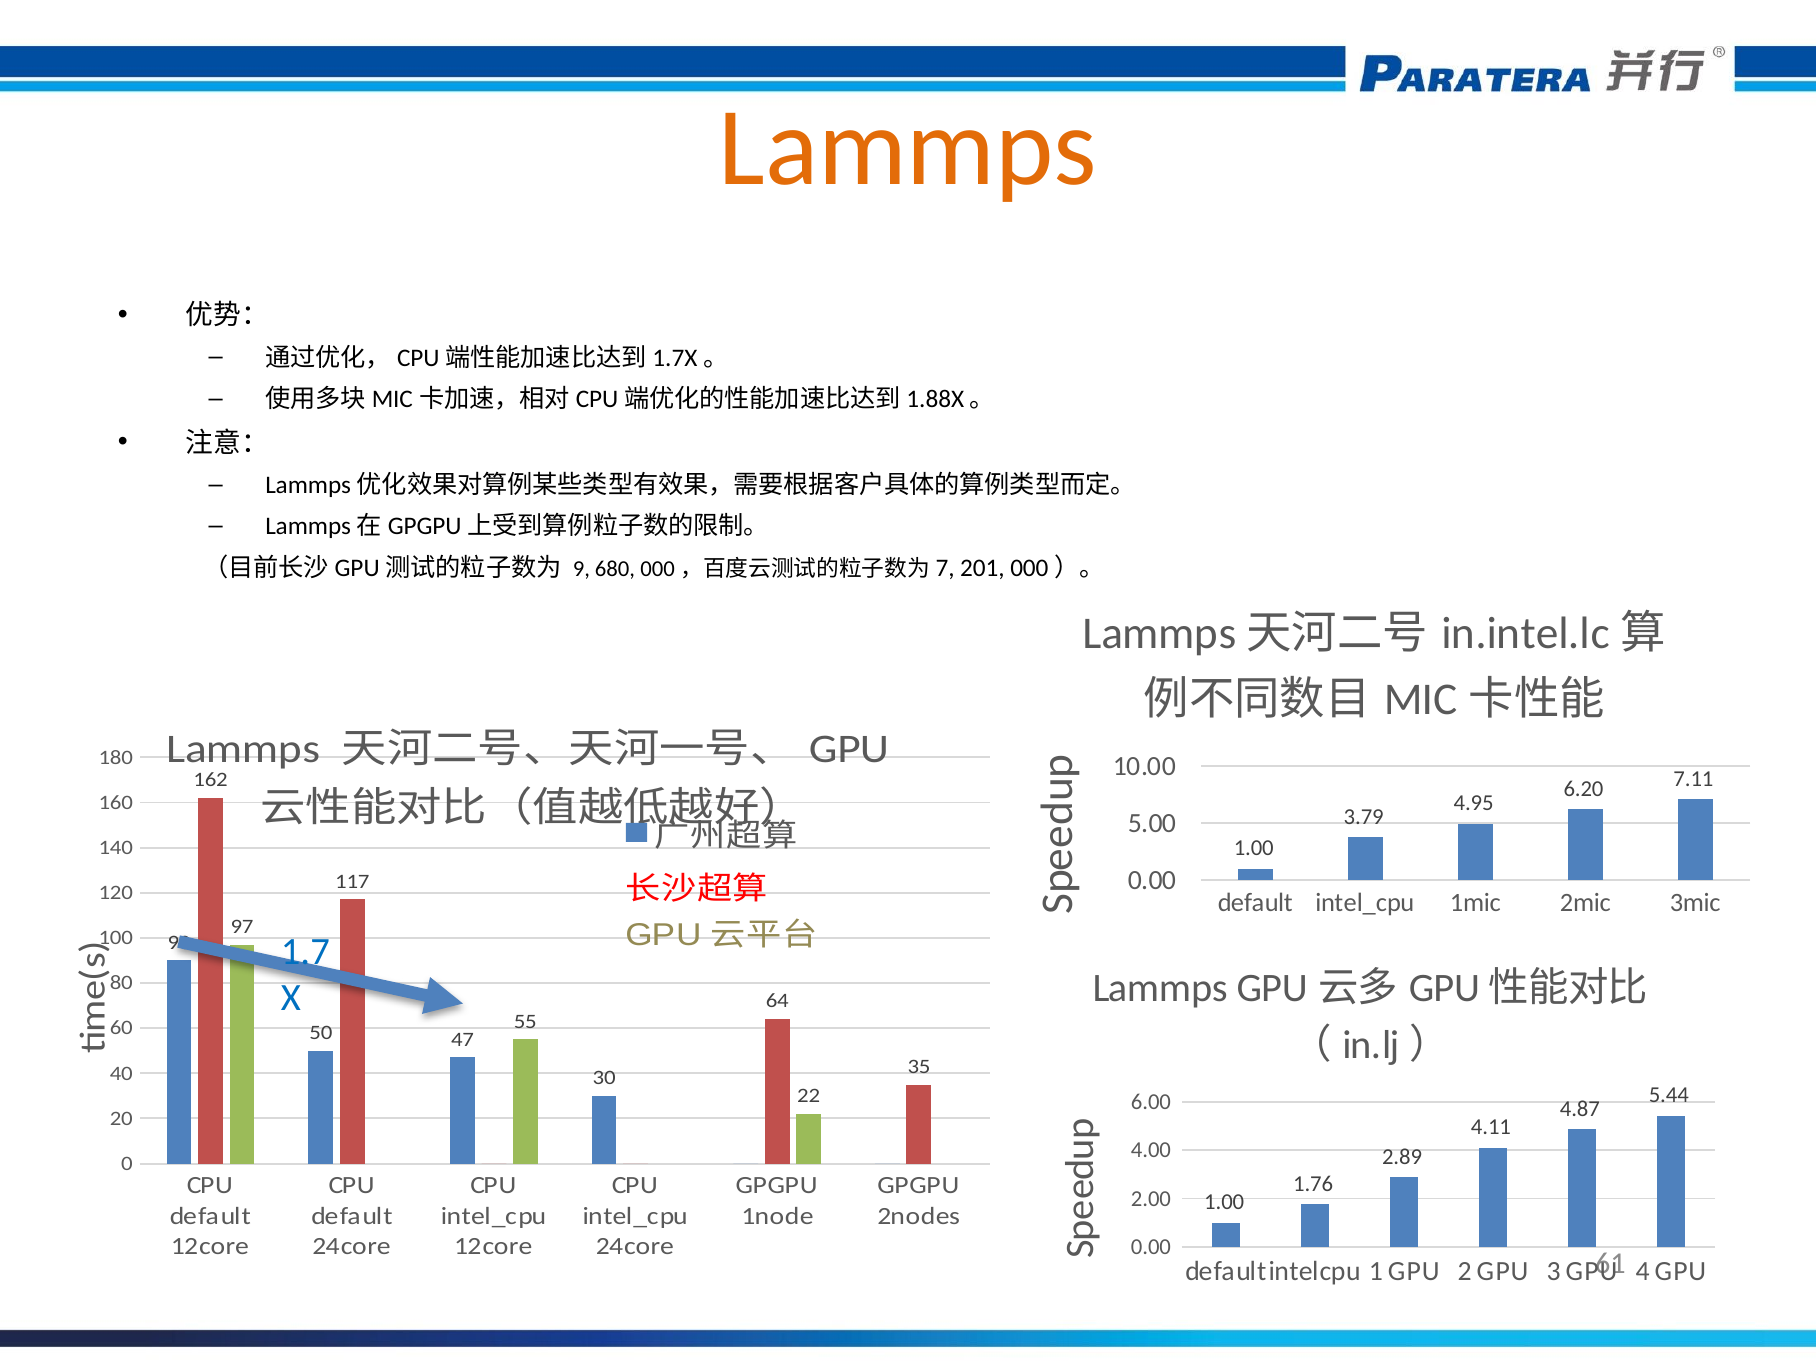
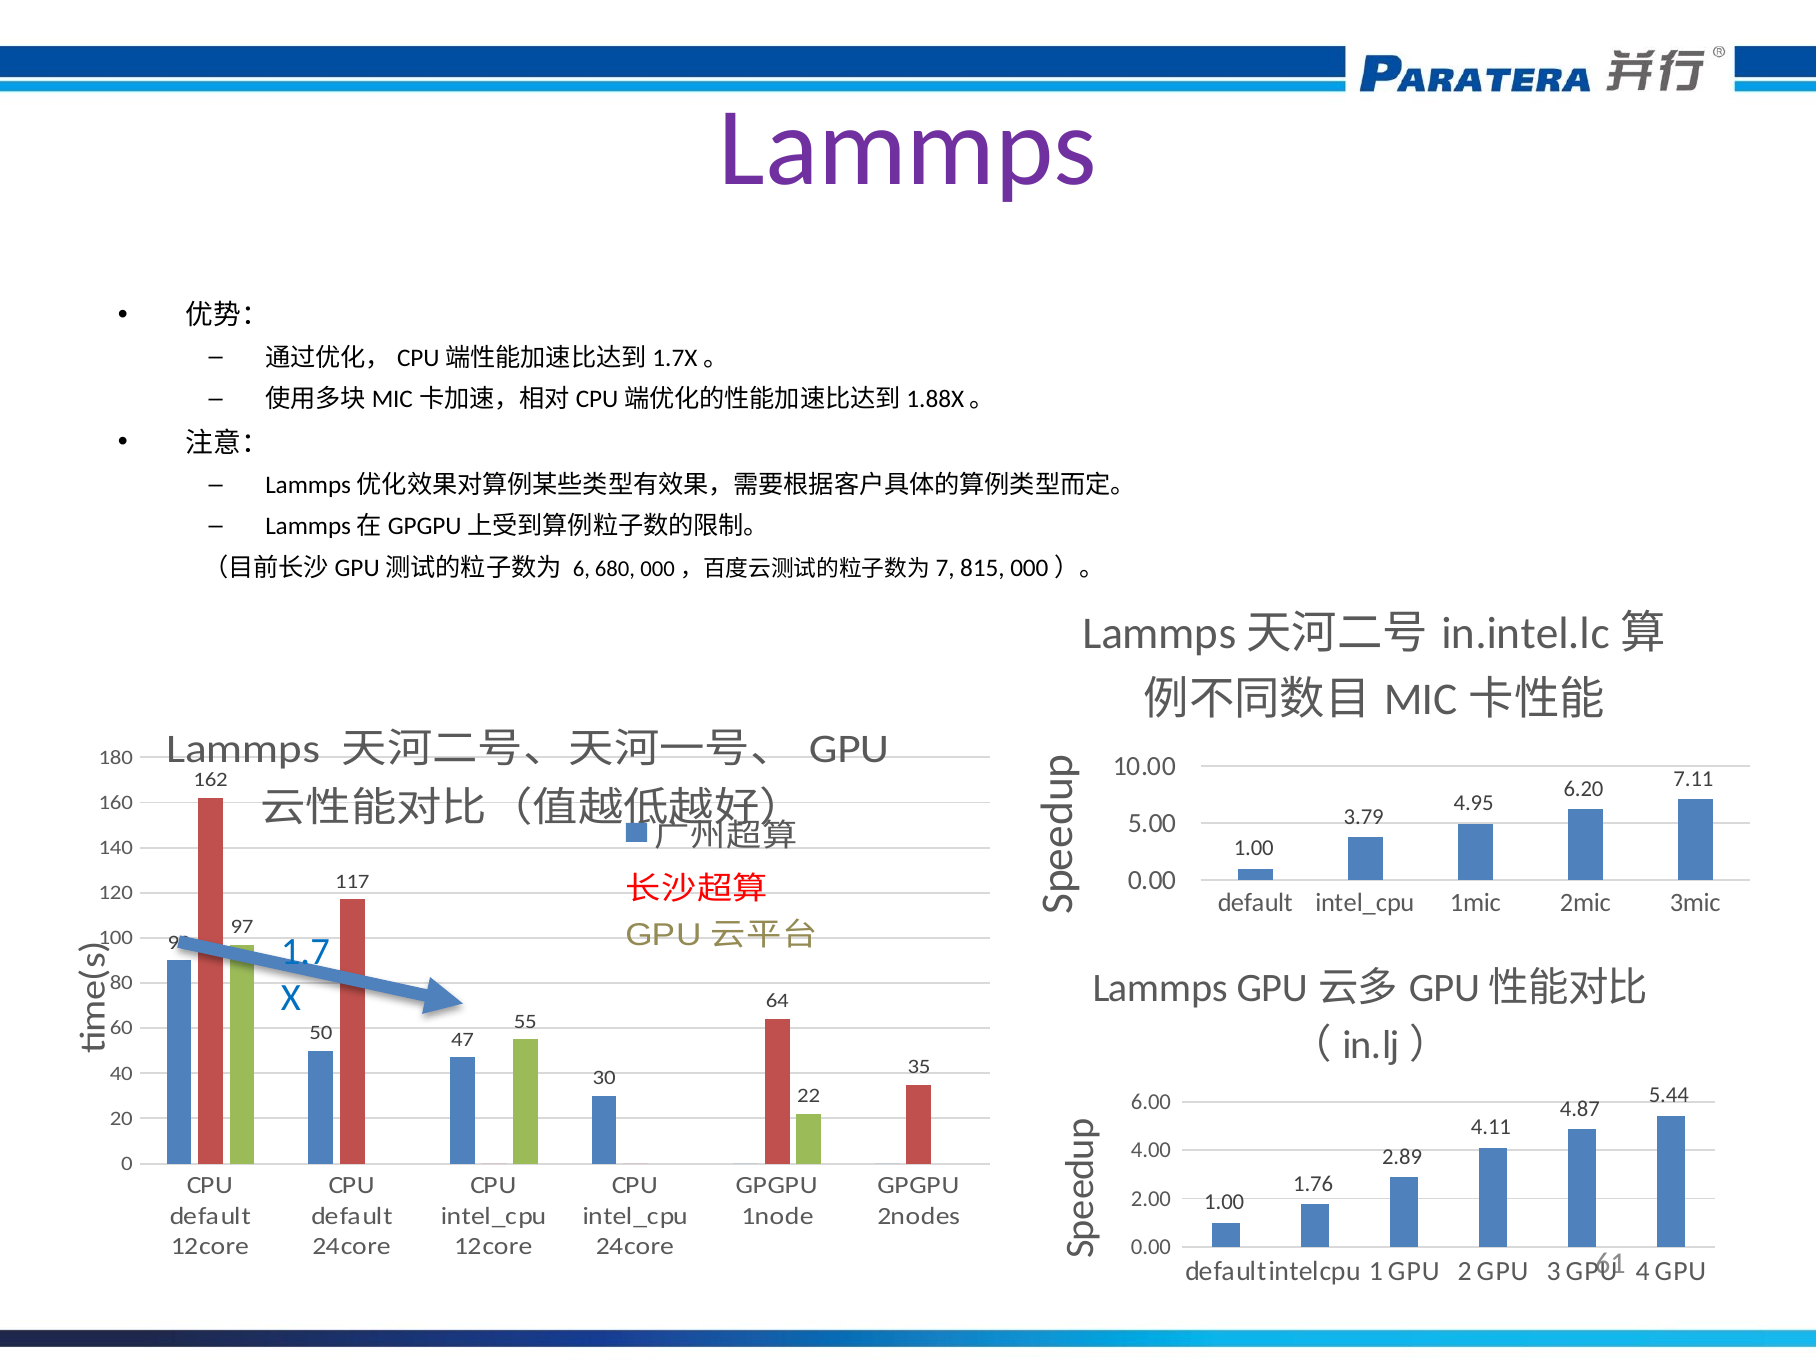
Lammps at (908, 147) colour: orange -> purple
9: 9 -> 6
201: 201 -> 815
